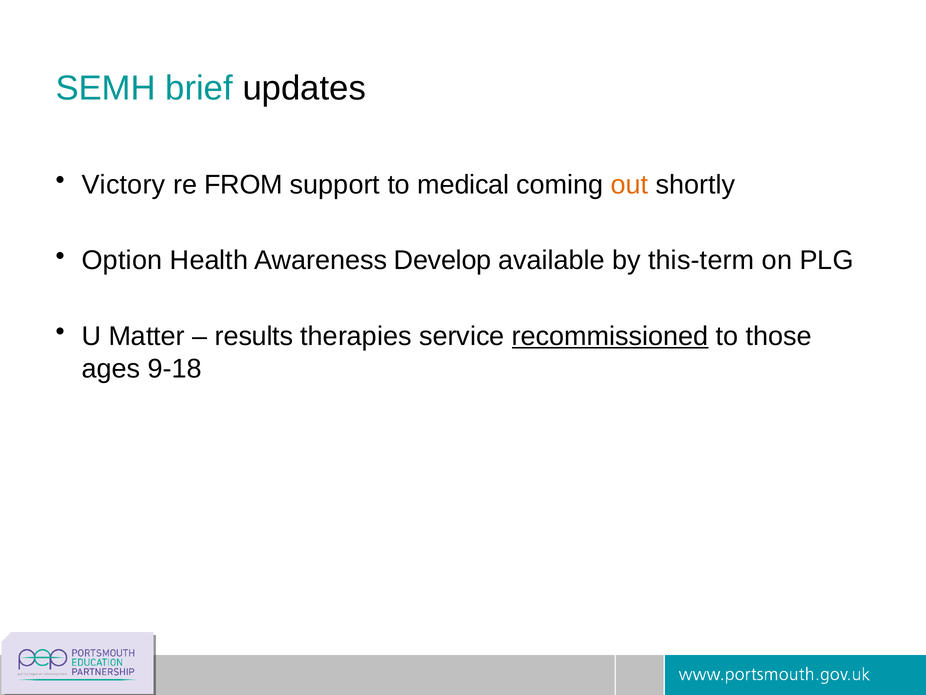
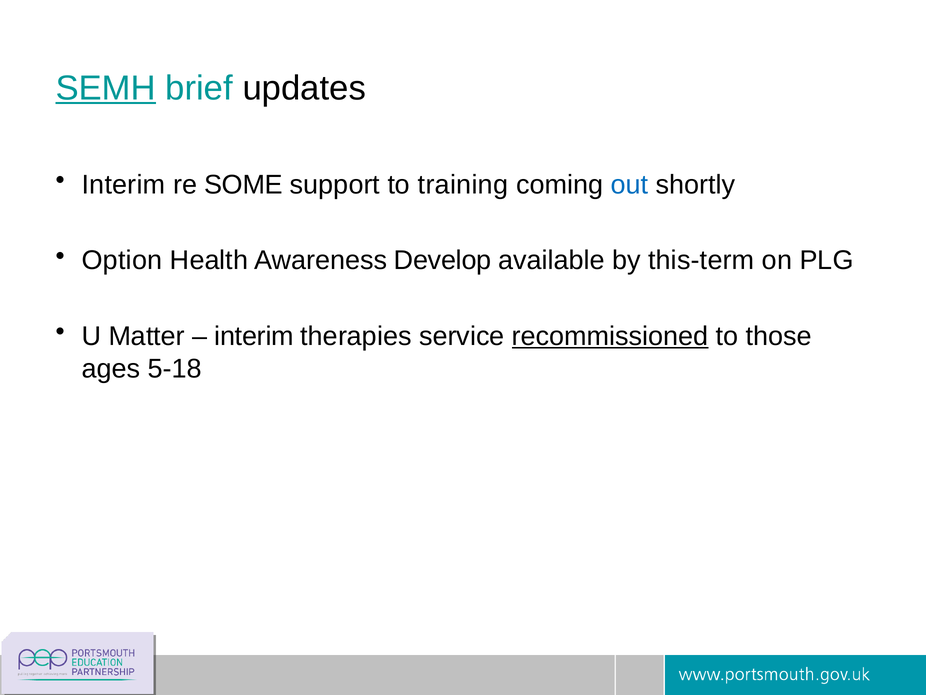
SEMH underline: none -> present
Victory at (123, 185): Victory -> Interim
FROM: FROM -> SOME
medical: medical -> training
out colour: orange -> blue
results at (254, 336): results -> interim
9-18: 9-18 -> 5-18
